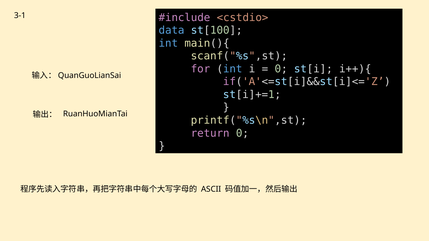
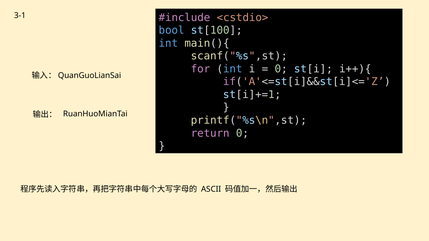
data: data -> bool
